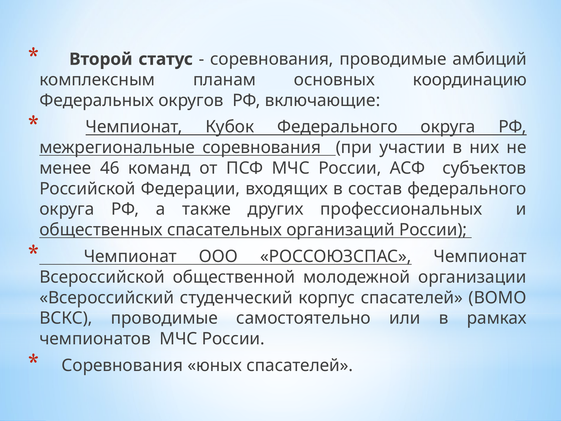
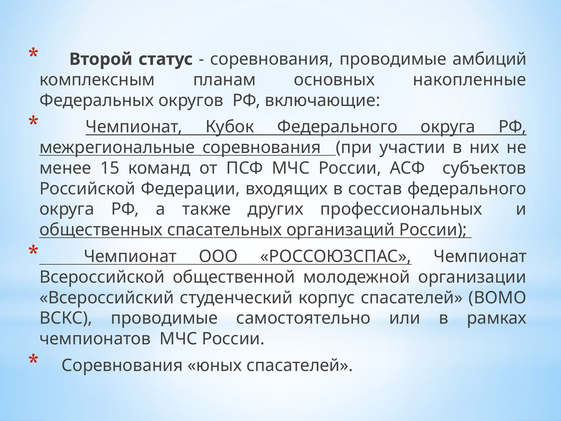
координацию: координацию -> накопленные
46: 46 -> 15
